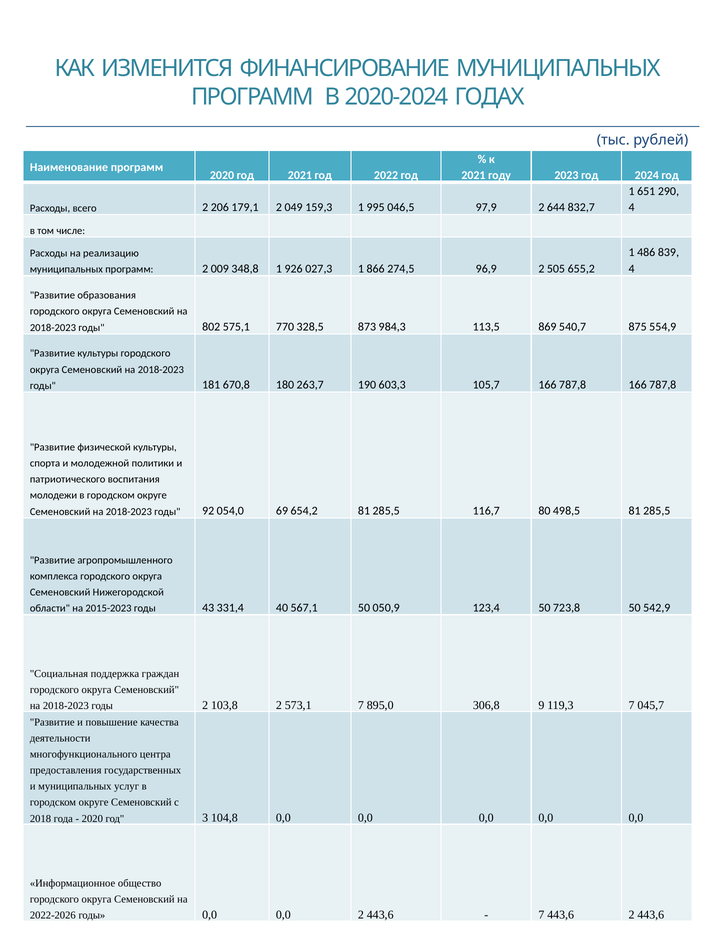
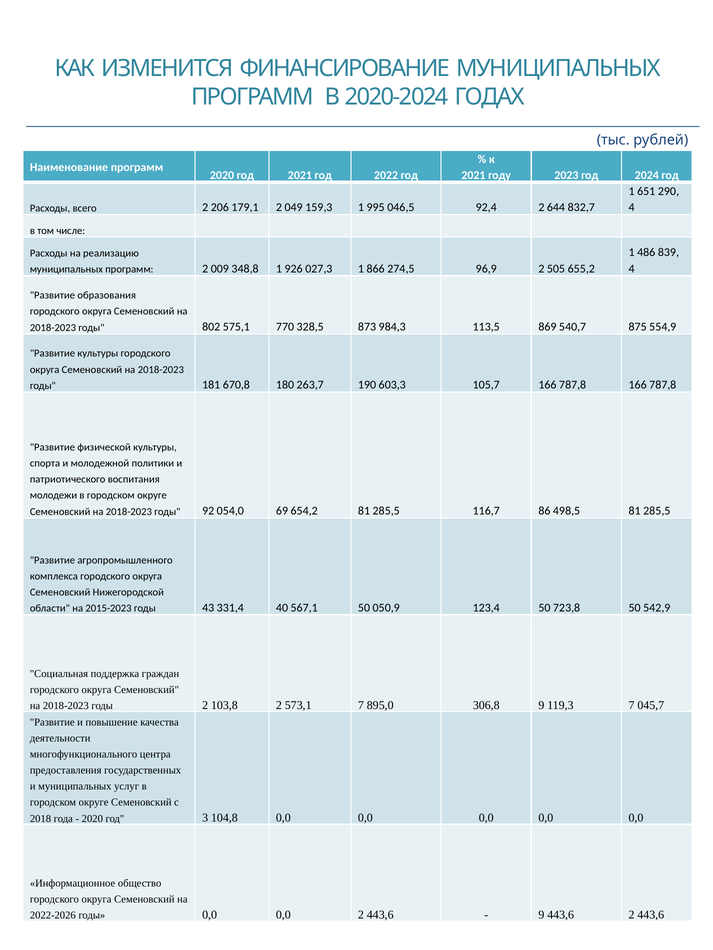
97,9: 97,9 -> 92,4
80: 80 -> 86
7 at (541, 915): 7 -> 9
